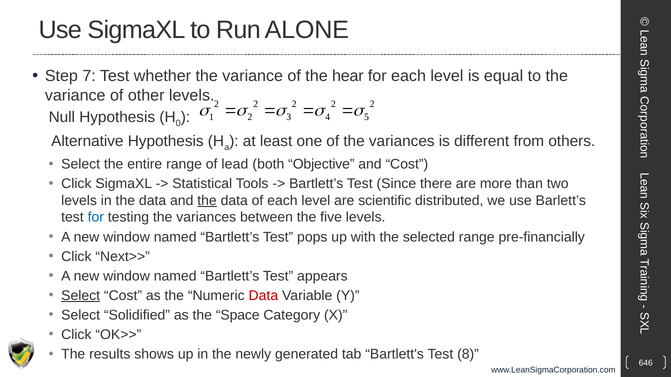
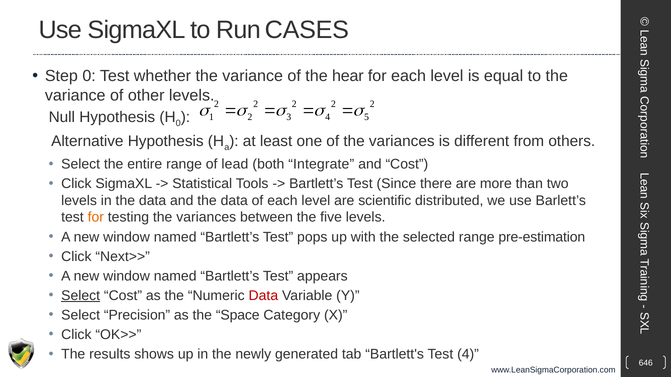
ALONE: ALONE -> CASES
Step 7: 7 -> 0
Objective: Objective -> Integrate
the at (207, 201) underline: present -> none
for at (96, 218) colour: blue -> orange
pre-financially: pre-financially -> pre-estimation
Solidified: Solidified -> Precision
Test 8: 8 -> 4
